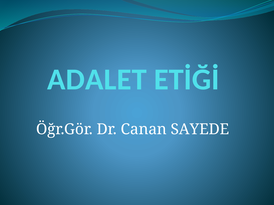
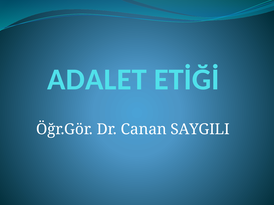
SAYEDE: SAYEDE -> SAYGILI
